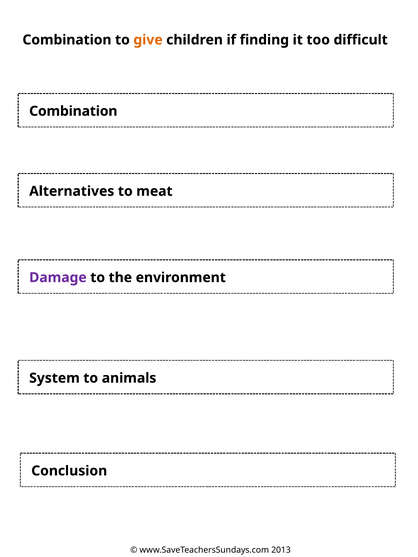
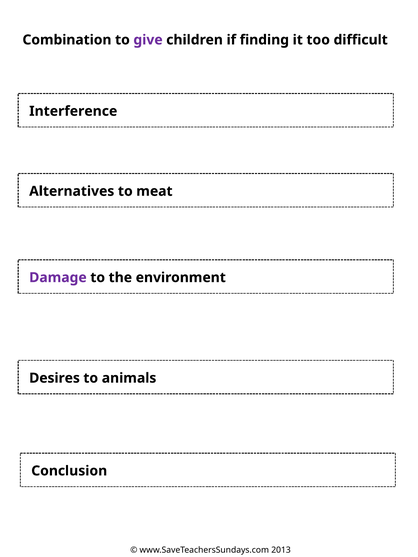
give colour: orange -> purple
Combination at (73, 111): Combination -> Interference
System: System -> Desires
